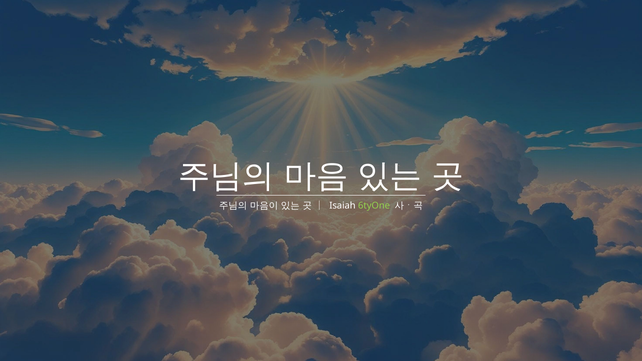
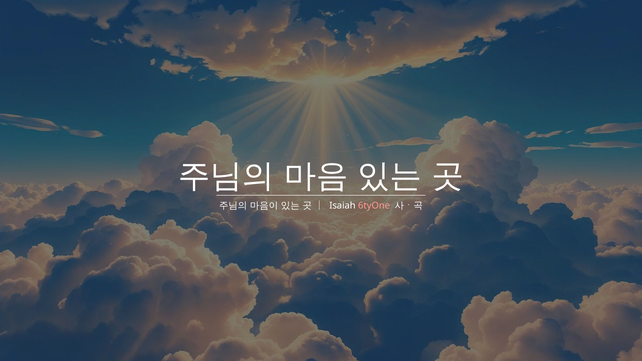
6tyOne colour: light green -> pink
